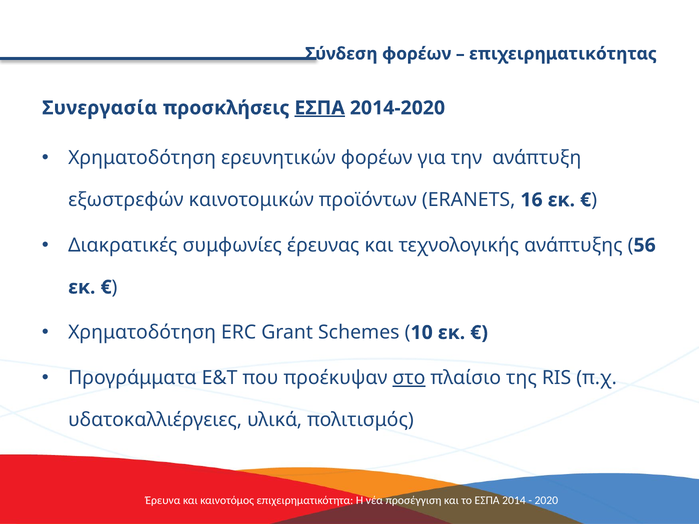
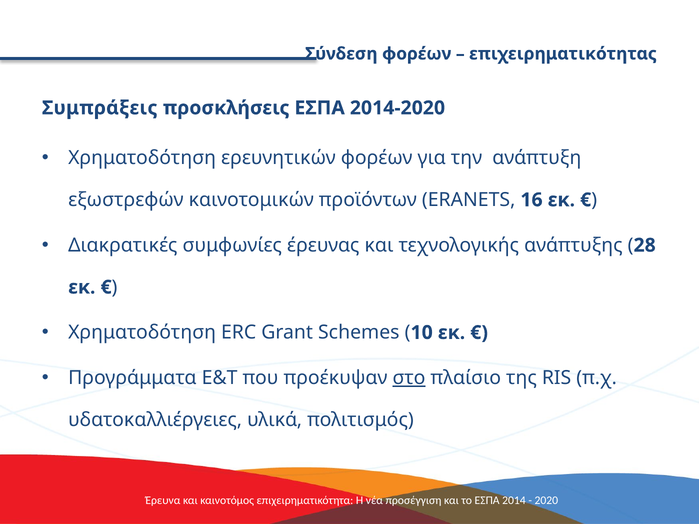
Συνεργασία: Συνεργασία -> Συμπράξεις
ΕΣΠΑ at (320, 108) underline: present -> none
56: 56 -> 28
